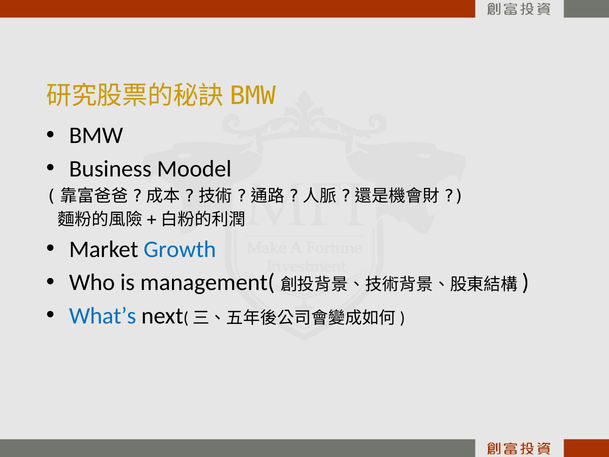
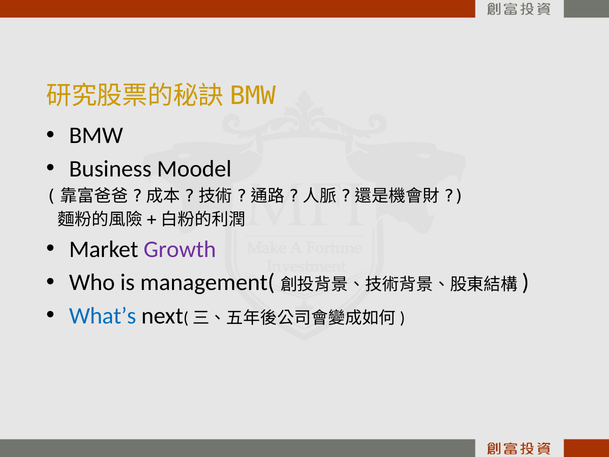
Growth colour: blue -> purple
